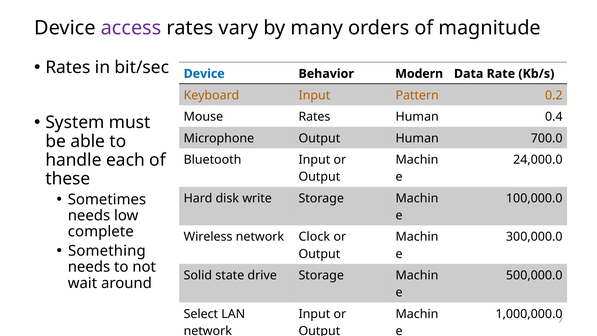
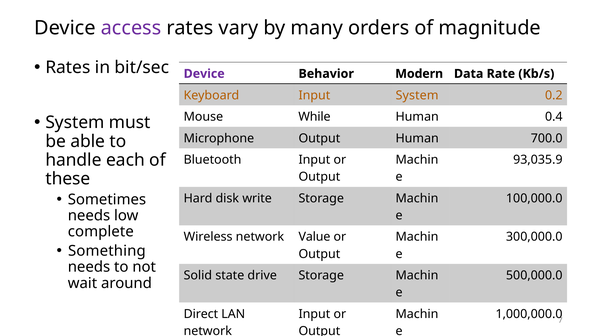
Device at (204, 74) colour: blue -> purple
Input Pattern: Pattern -> System
Mouse Rates: Rates -> While
24,000.0: 24,000.0 -> 93,035.9
Clock: Clock -> Value
Select: Select -> Direct
